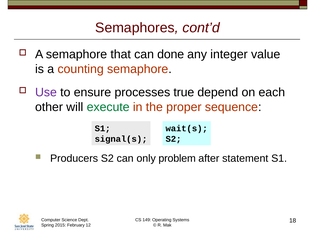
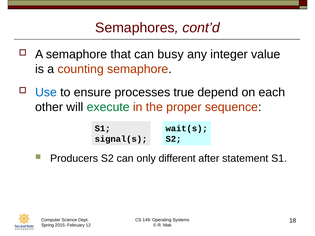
done: done -> busy
Use colour: purple -> blue
problem: problem -> different
